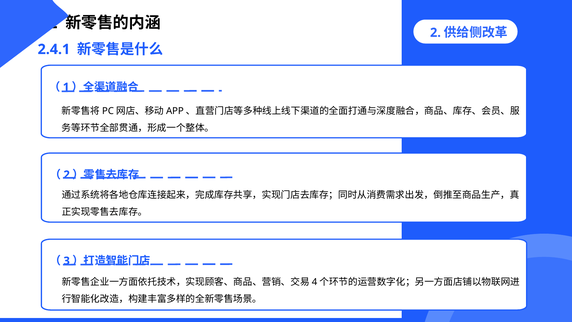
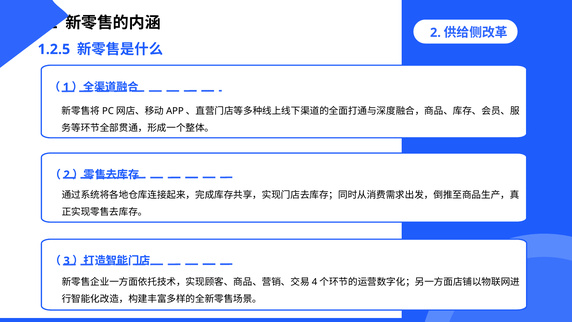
2.4.1: 2.4.1 -> 1.2.5
